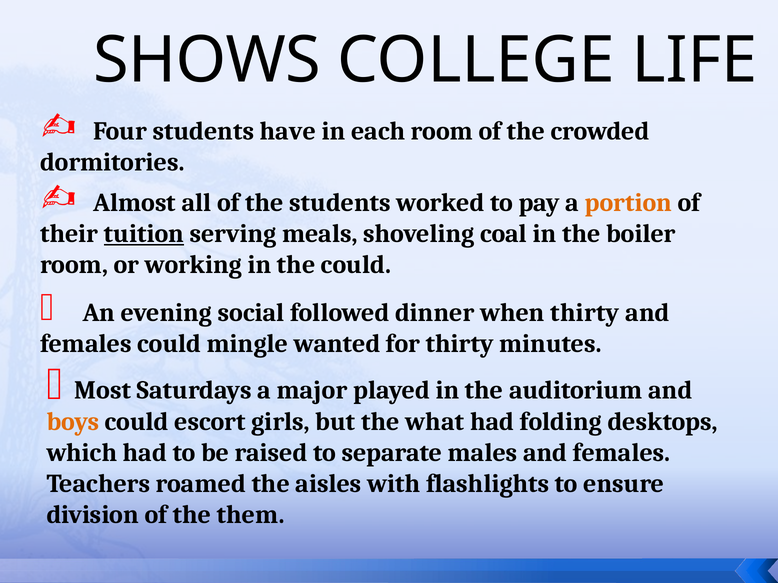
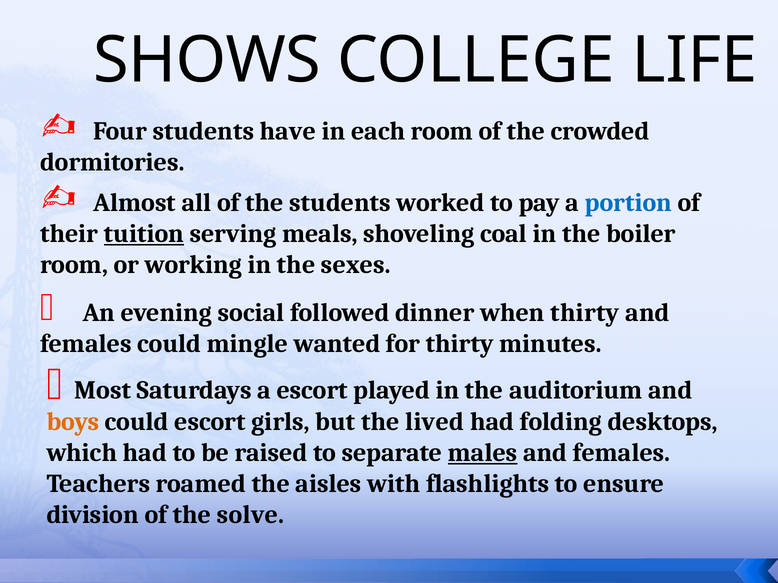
portion colour: orange -> blue
the could: could -> sexes
a major: major -> escort
what: what -> lived
males underline: none -> present
them: them -> solve
